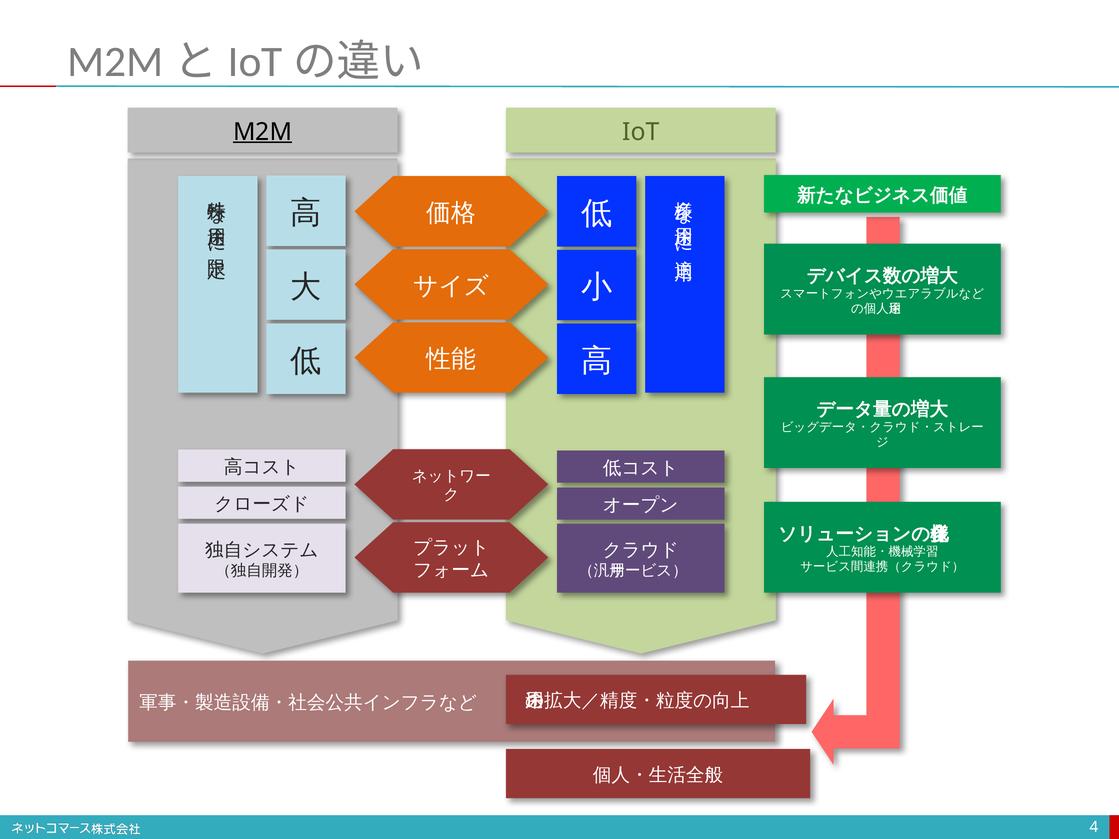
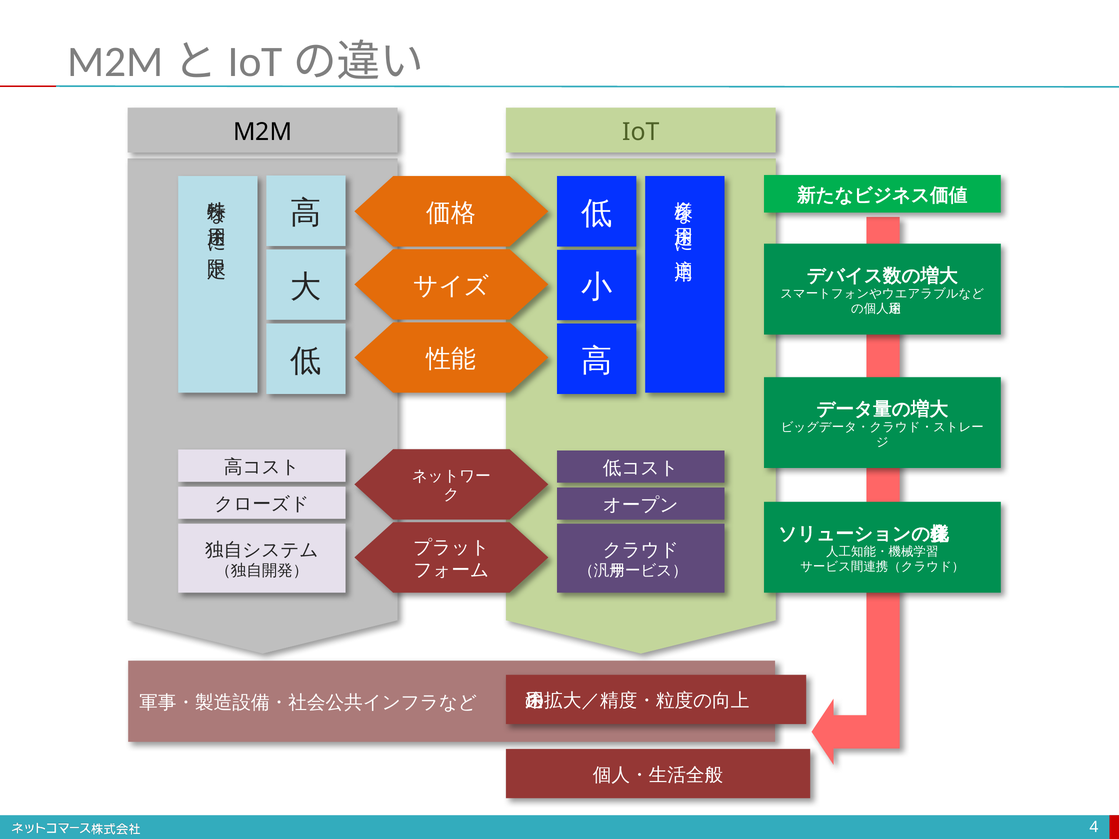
M2M underline: present -> none
